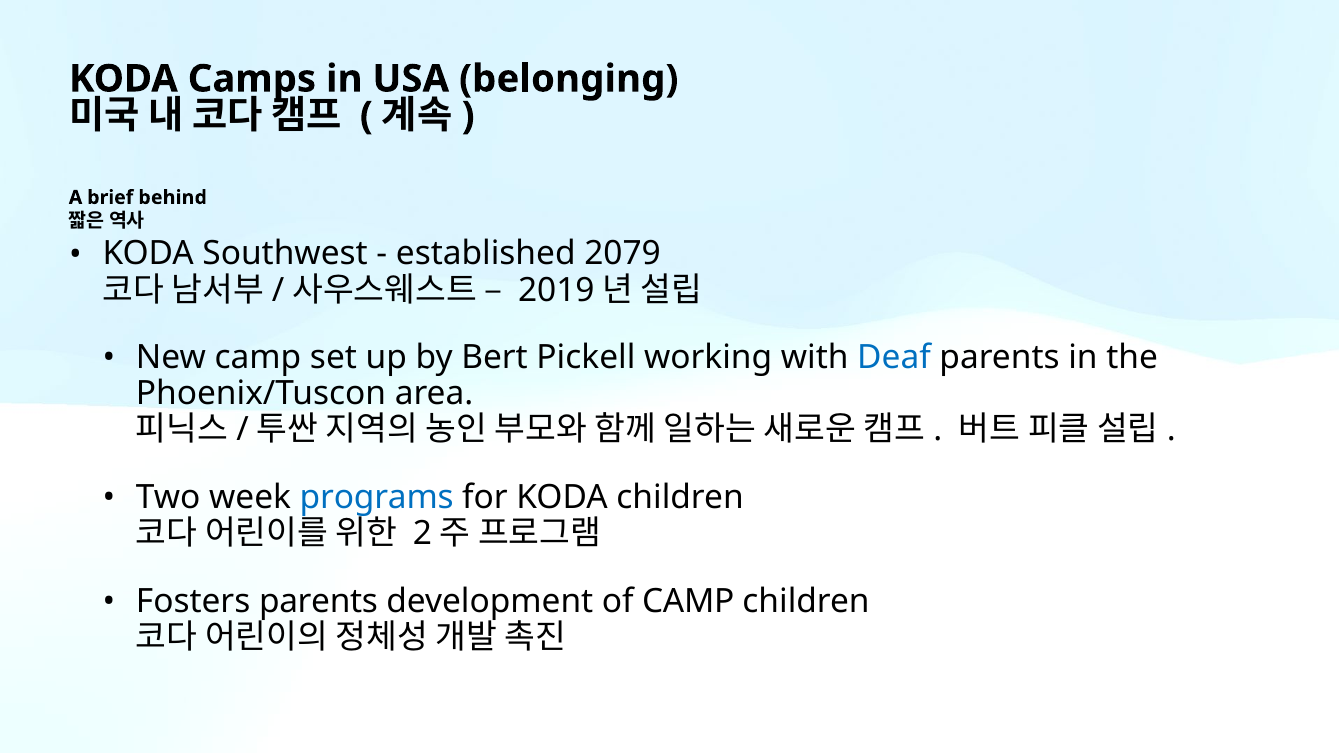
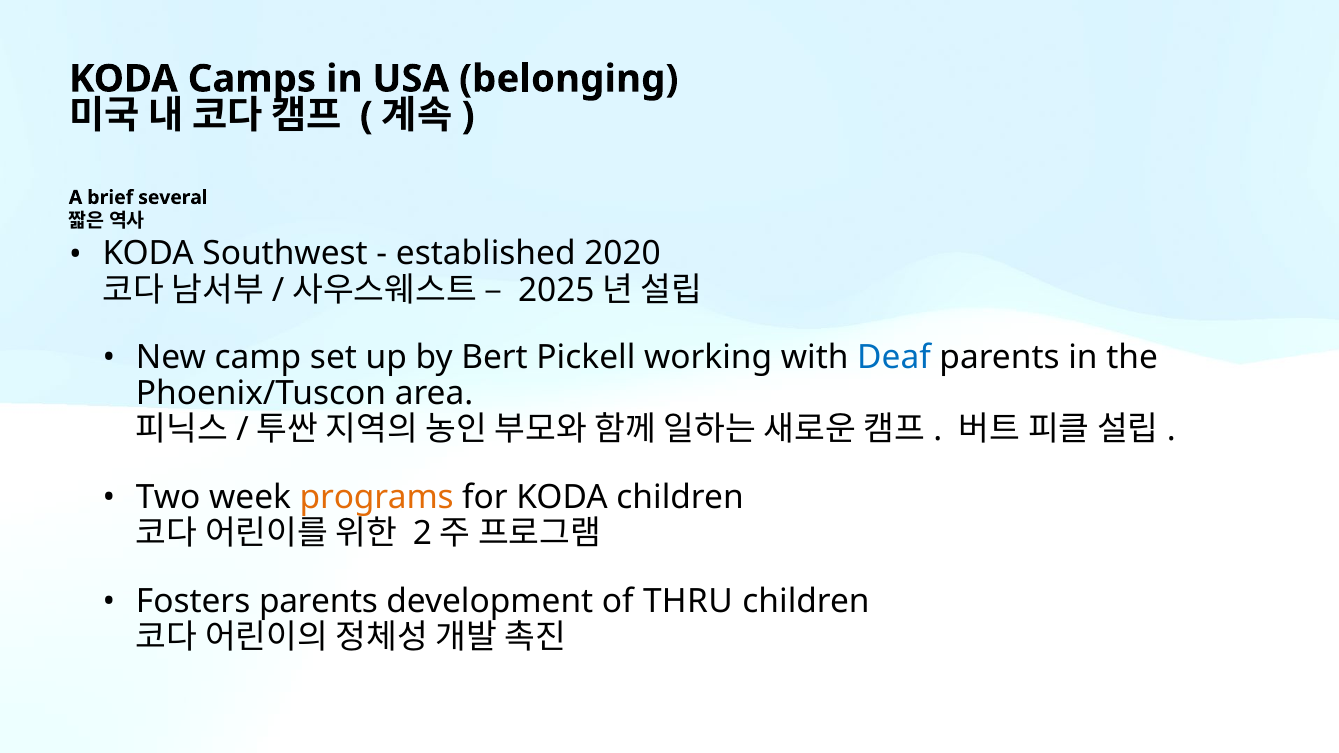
behind: behind -> several
2079: 2079 -> 2020
2019: 2019 -> 2025
programs colour: blue -> orange
of CAMP: CAMP -> THRU
